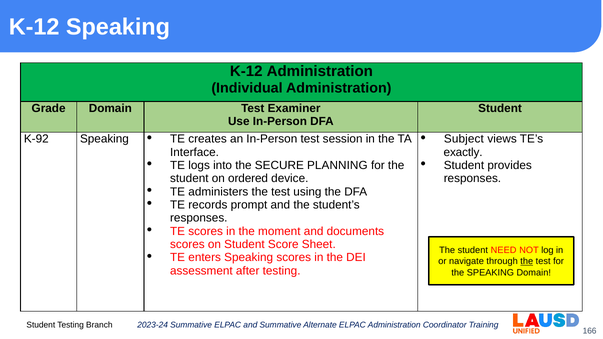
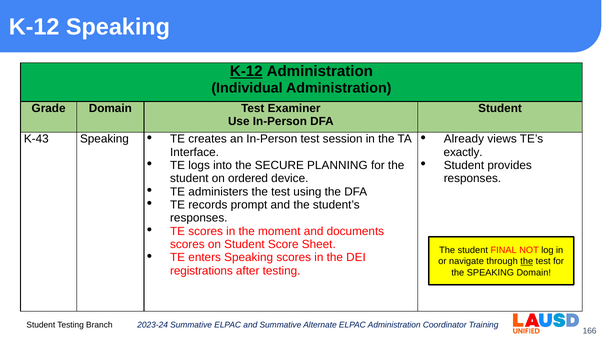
K-12 at (246, 72) underline: none -> present
Subject: Subject -> Already
K-92: K-92 -> K-43
NEED: NEED -> FINAL
assessment: assessment -> registrations
